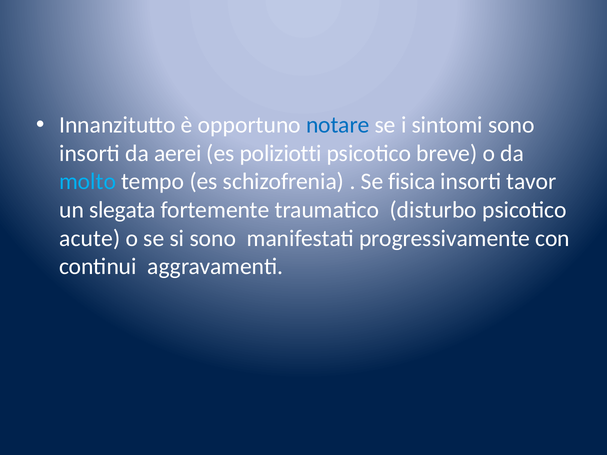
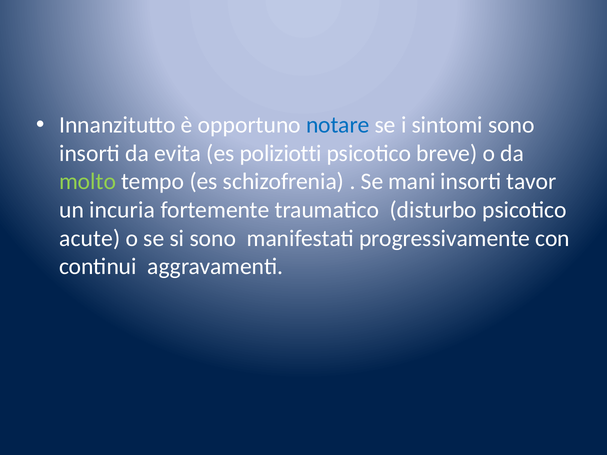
aerei: aerei -> evita
molto colour: light blue -> light green
fisica: fisica -> mani
slegata: slegata -> incuria
